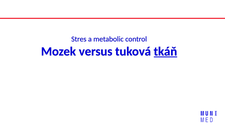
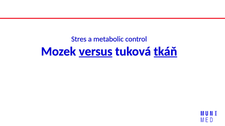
versus underline: none -> present
